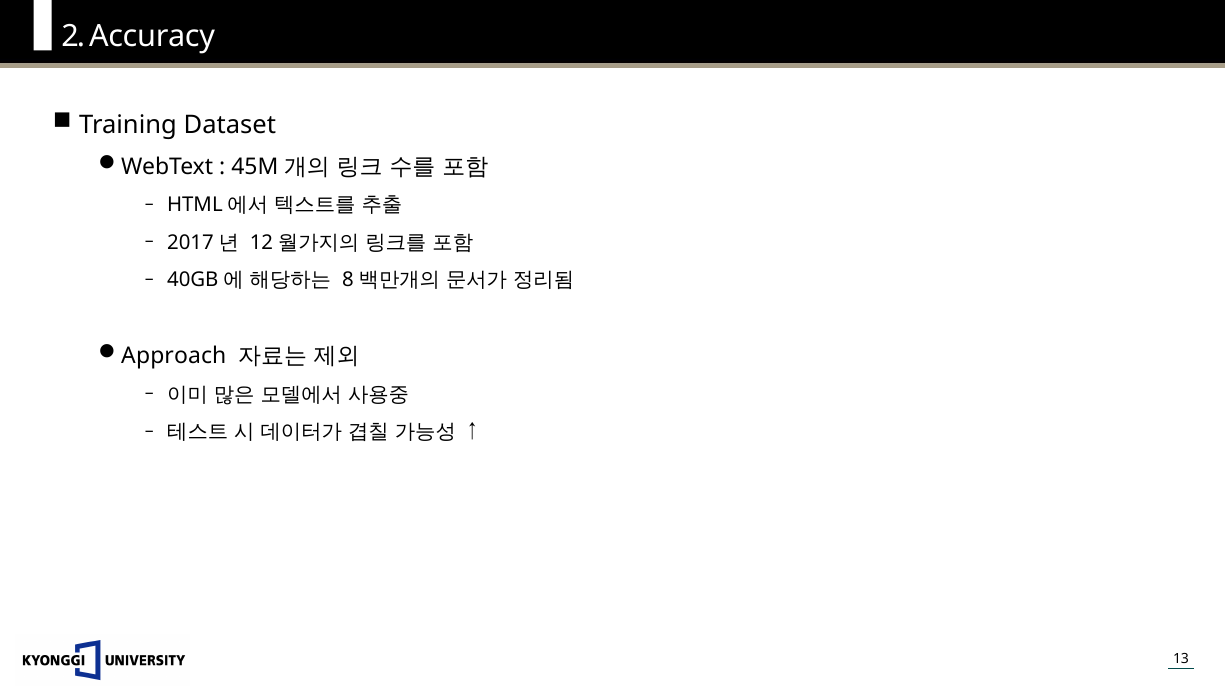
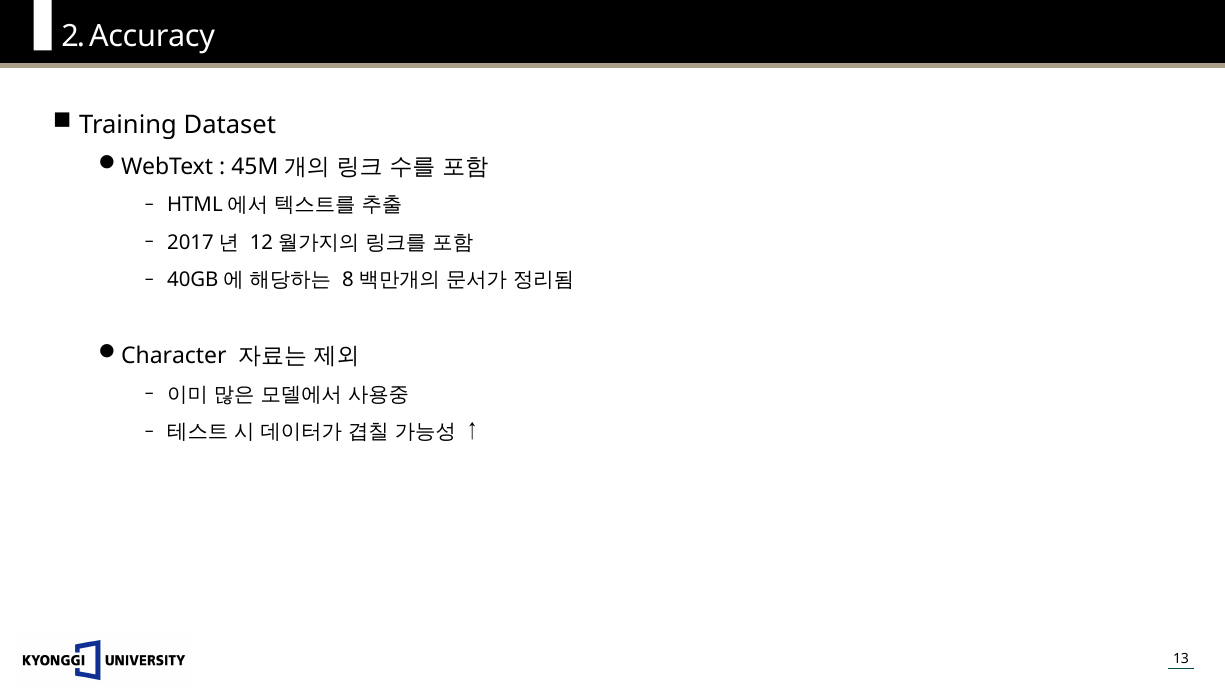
Approach: Approach -> Character
